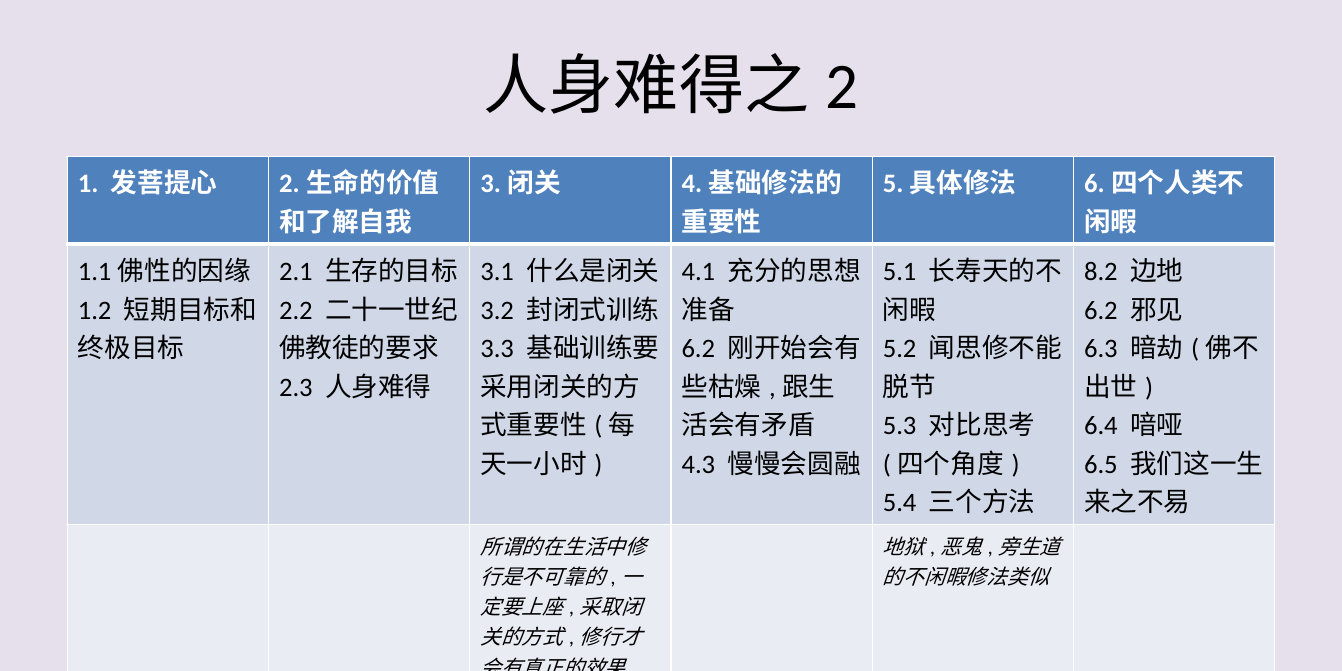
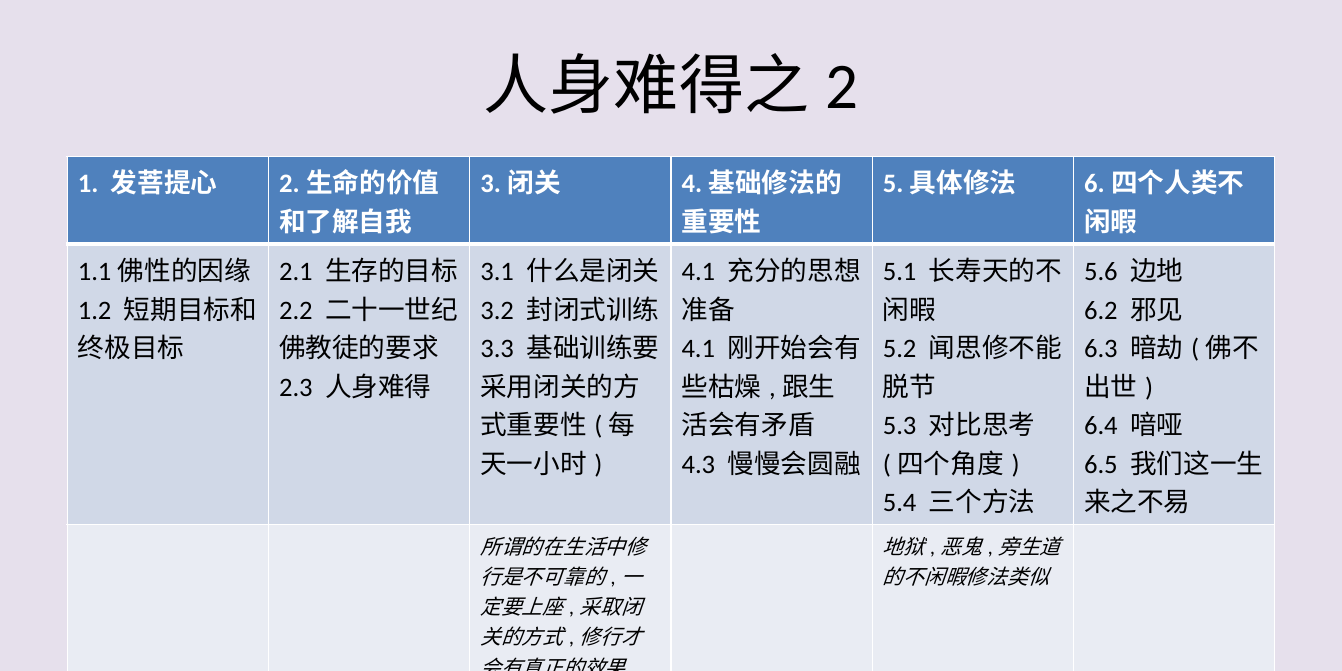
8.2: 8.2 -> 5.6
6.2 at (698, 349): 6.2 -> 4.1
